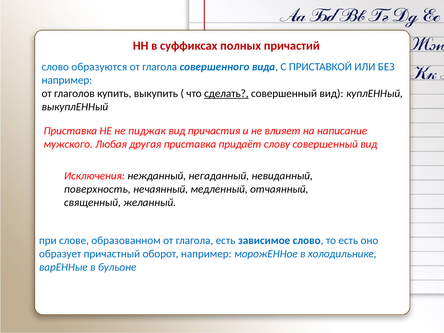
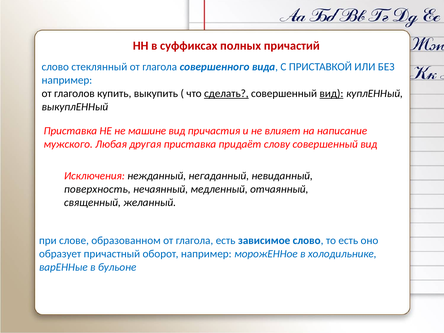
образуются: образуются -> стеклянный
вид at (331, 93) underline: none -> present
пиджак: пиджак -> машине
